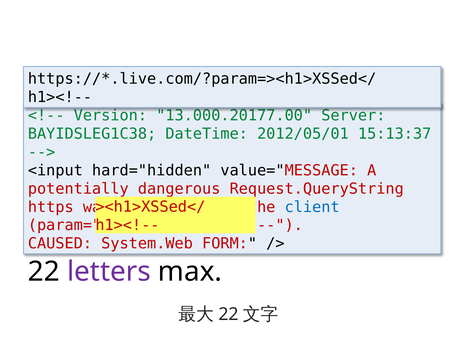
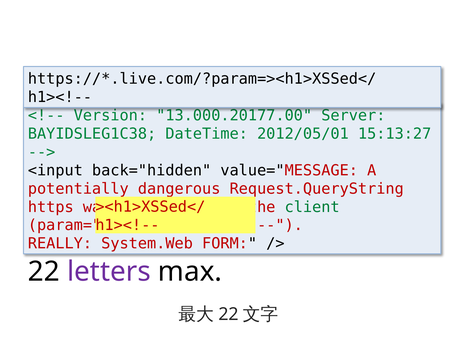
15:13:37: 15:13:37 -> 15:13:27
hard="hidden: hard="hidden -> back="hidden
client colour: blue -> green
CAUSED: CAUSED -> REALLY
